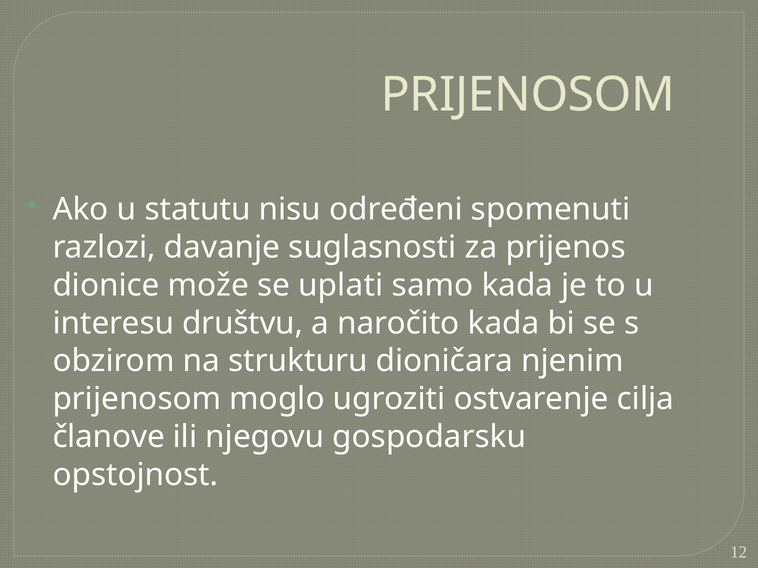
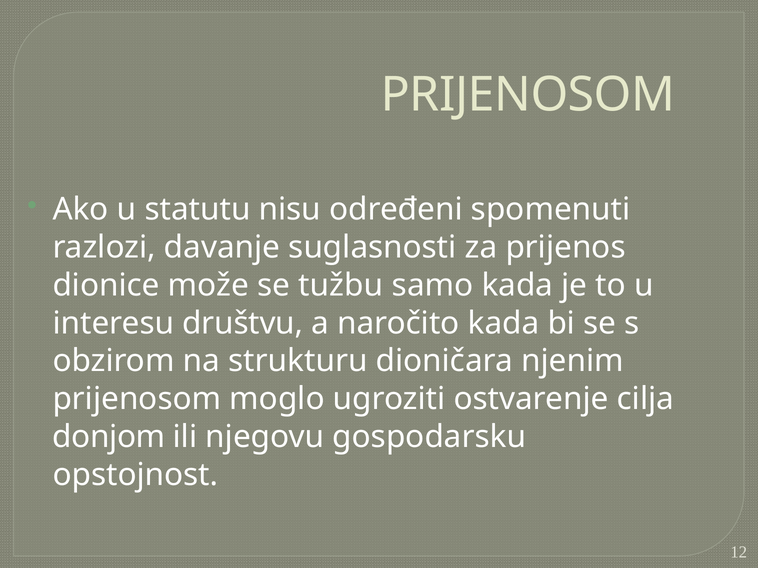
uplati: uplati -> tužbu
članove: članove -> donjom
